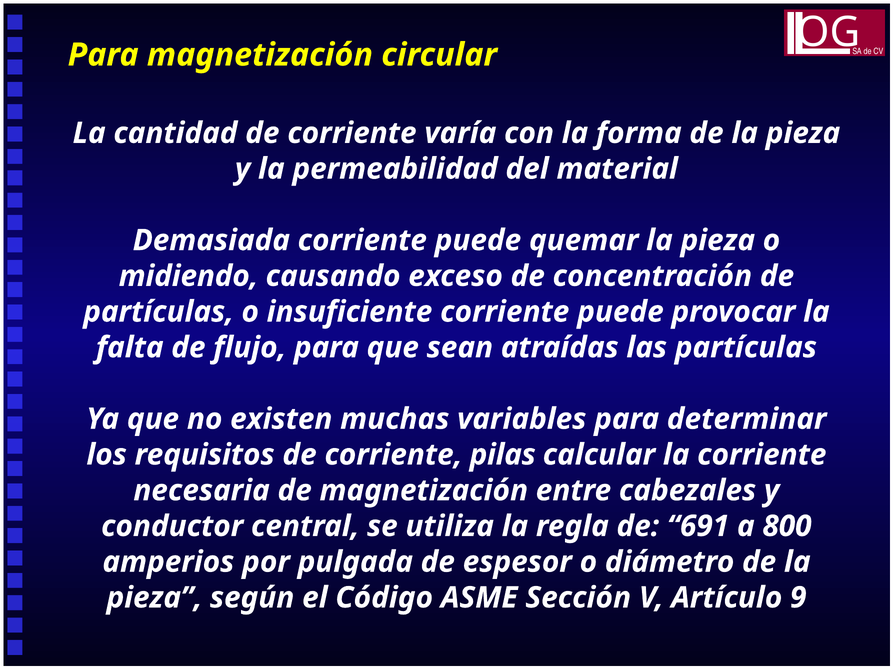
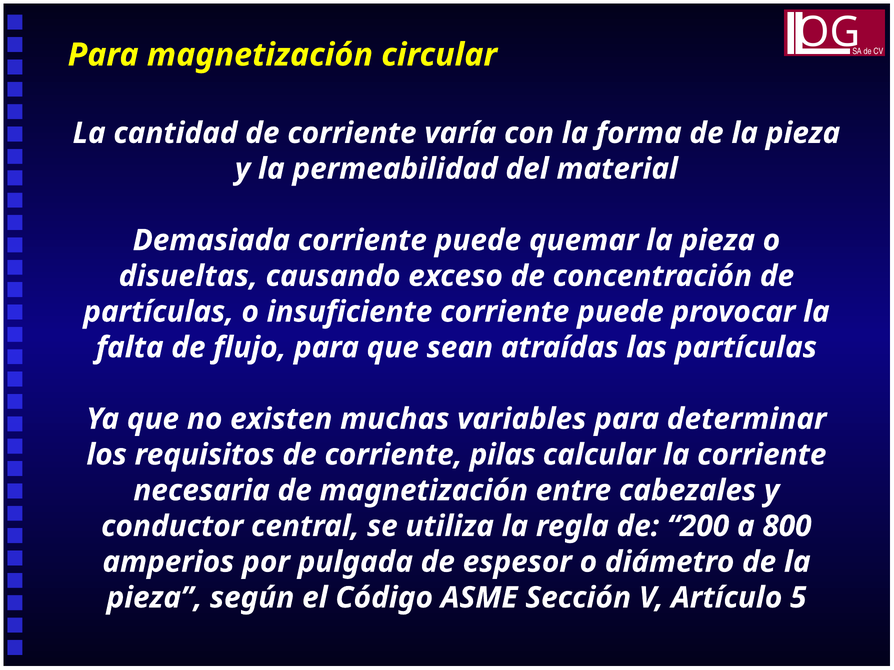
midiendo: midiendo -> disueltas
691: 691 -> 200
9: 9 -> 5
